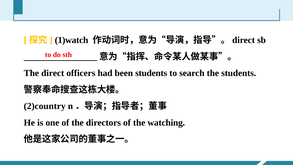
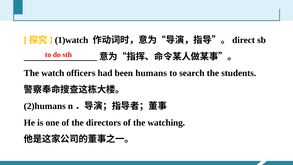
The direct: direct -> watch
been students: students -> humans
2)country: 2)country -> 2)humans
